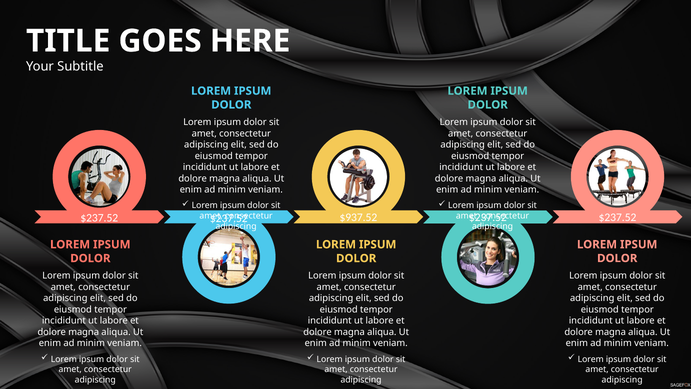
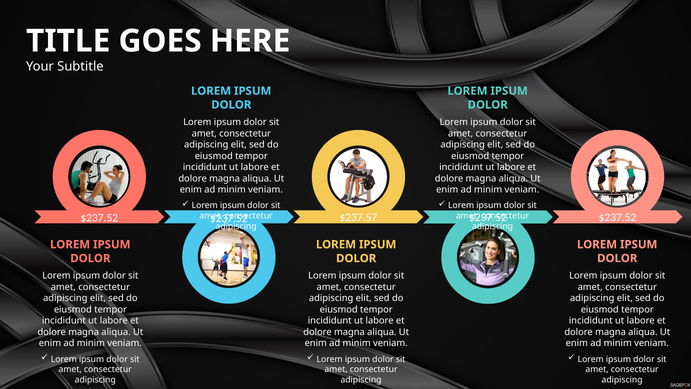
$937.52: $937.52 -> $237.57
